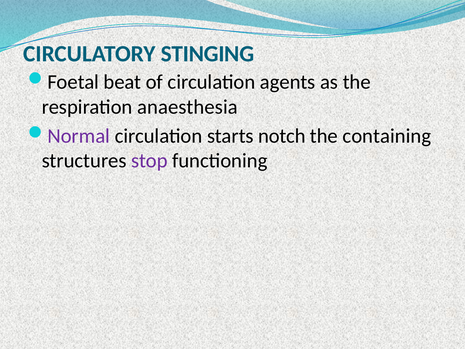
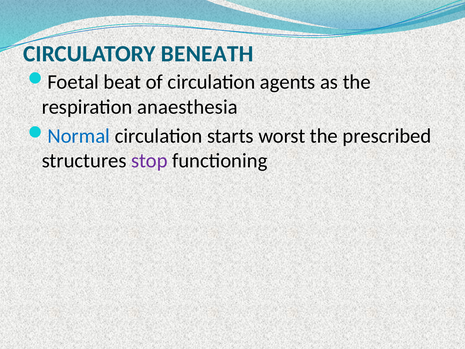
STINGING: STINGING -> BENEATH
Normal colour: purple -> blue
notch: notch -> worst
containing: containing -> prescribed
